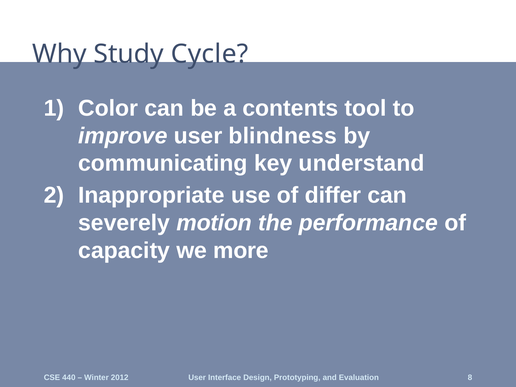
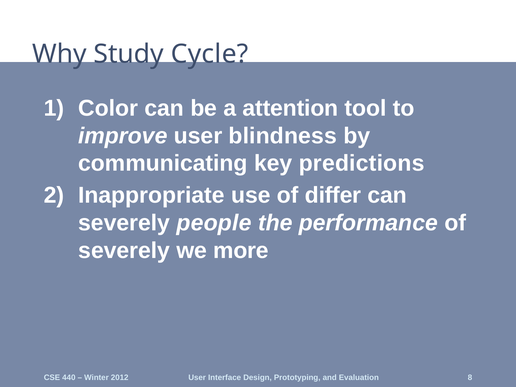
contents: contents -> attention
understand: understand -> predictions
motion: motion -> people
capacity at (124, 250): capacity -> severely
